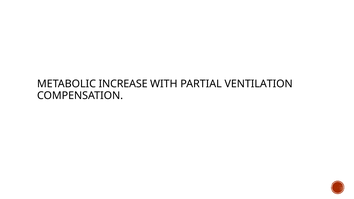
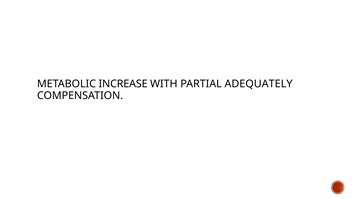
VENTILATION: VENTILATION -> ADEQUATELY
